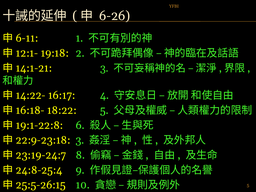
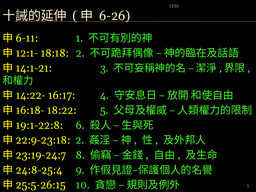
19:18: 19:18 -> 18:18
3 at (80, 140): 3 -> 2
